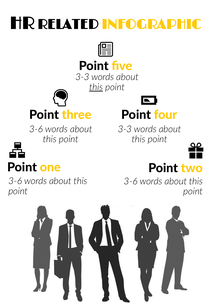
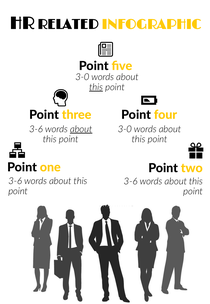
3-3 at (82, 77): 3-3 -> 3-0
about at (81, 129) underline: none -> present
3-3 at (125, 129): 3-3 -> 3-0
